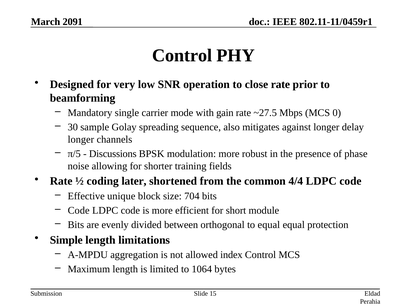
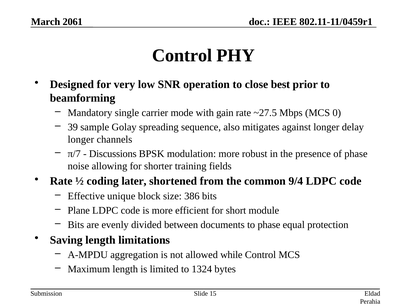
2091: 2091 -> 2061
close rate: rate -> best
30: 30 -> 39
π/5: π/5 -> π/7
4/4: 4/4 -> 9/4
704: 704 -> 386
Code at (79, 210): Code -> Plane
orthogonal: orthogonal -> documents
to equal: equal -> phase
Simple: Simple -> Saving
index: index -> while
1064: 1064 -> 1324
